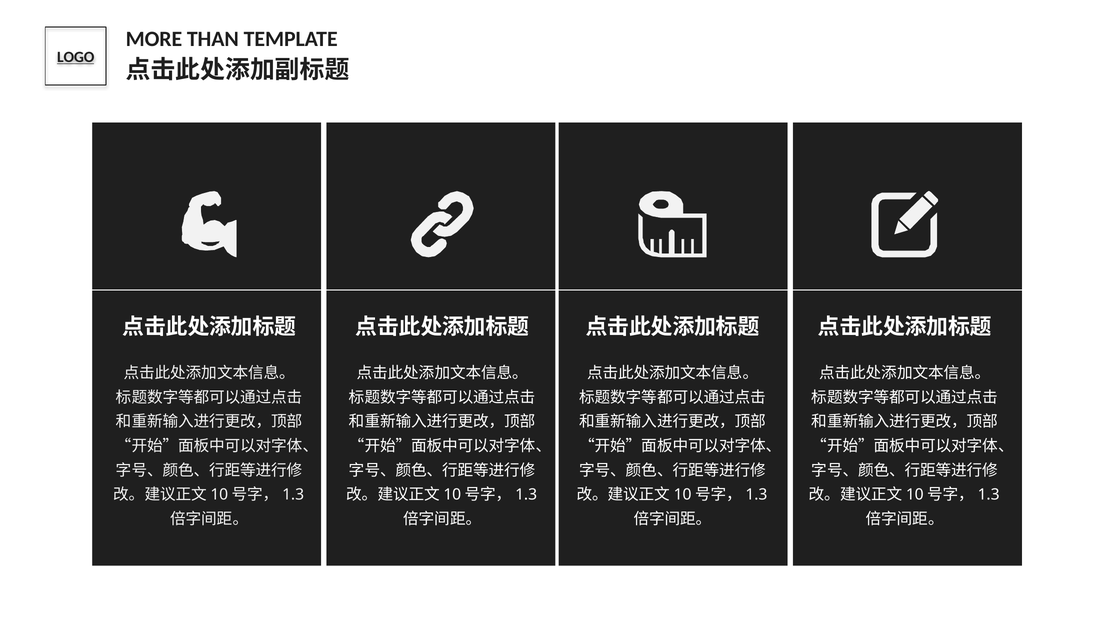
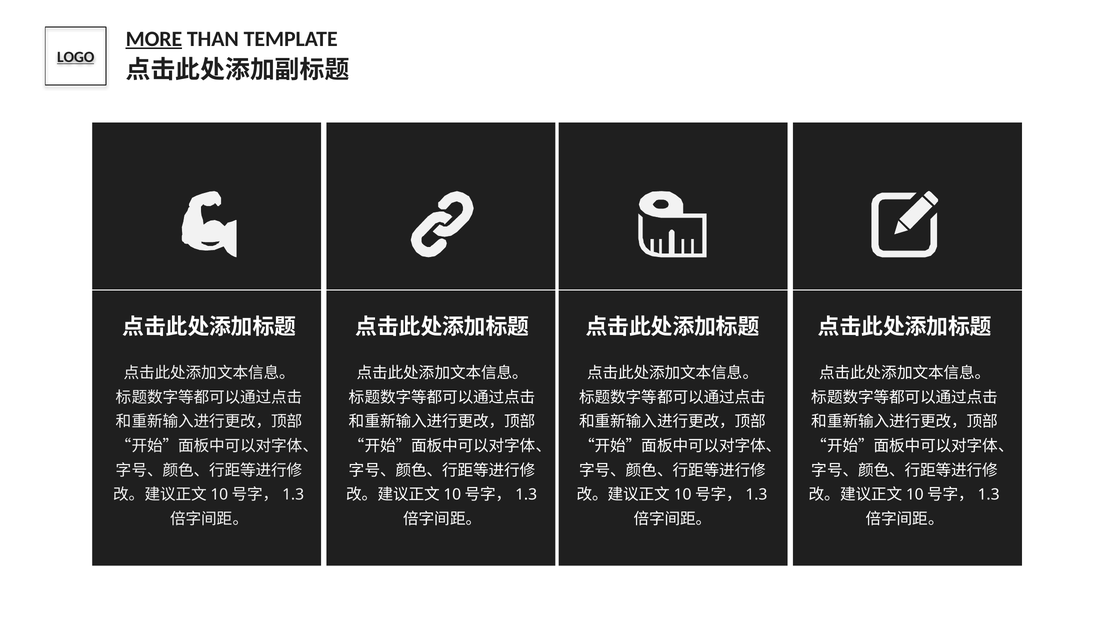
MORE underline: none -> present
